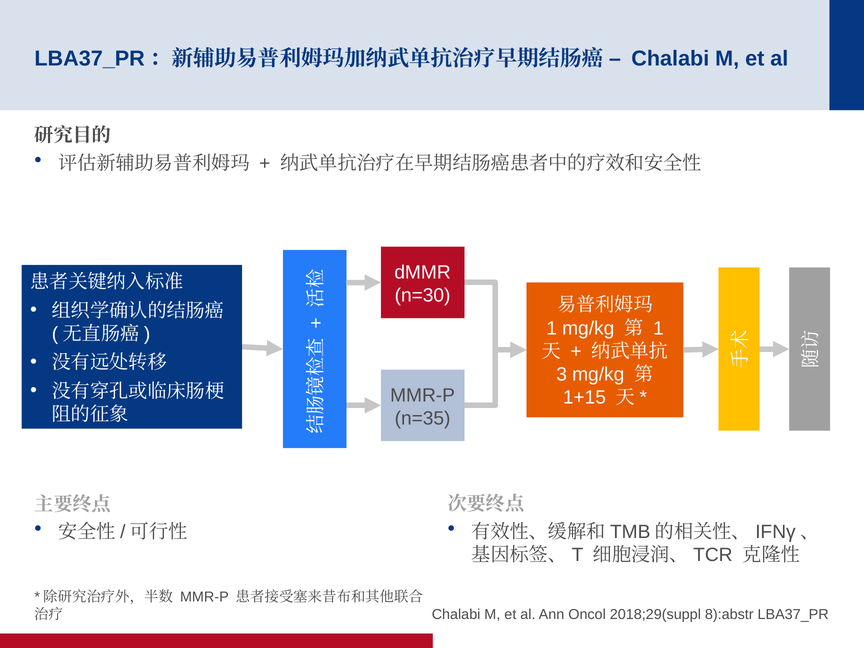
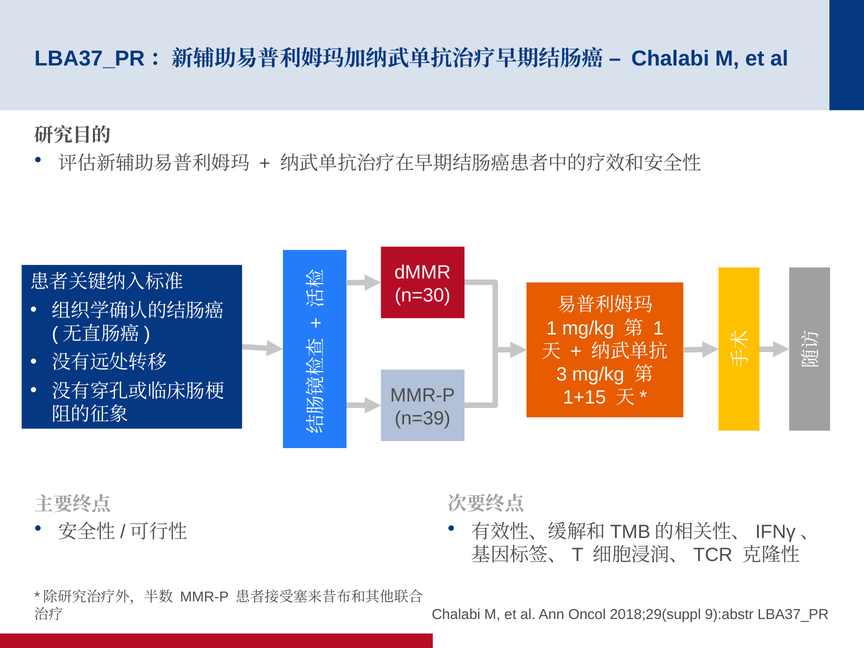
n=35: n=35 -> n=39
8):abstr: 8):abstr -> 9):abstr
